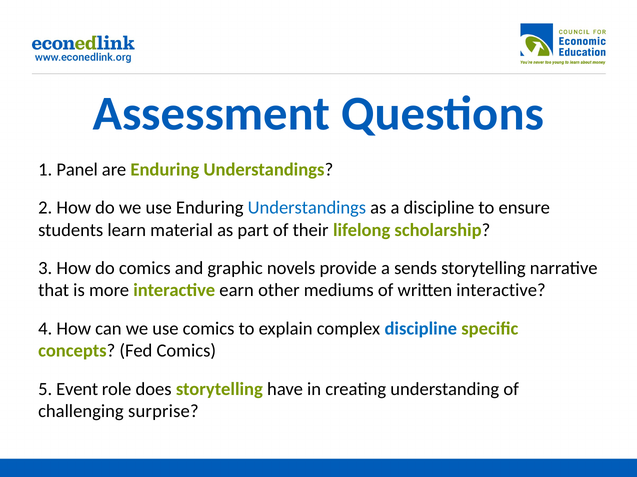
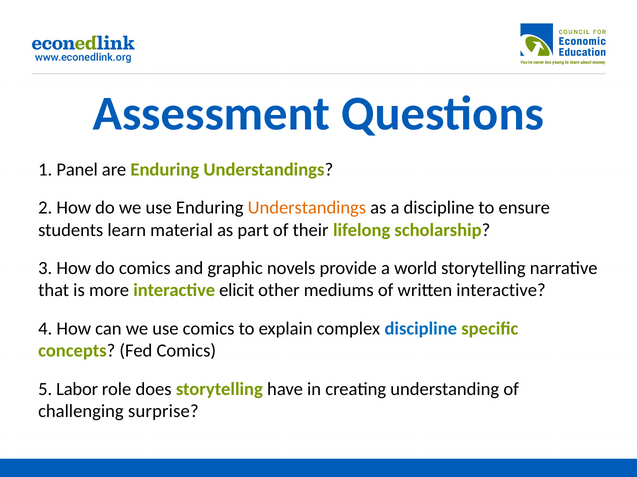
Understandings at (307, 208) colour: blue -> orange
sends: sends -> world
earn: earn -> elicit
Event: Event -> Labor
